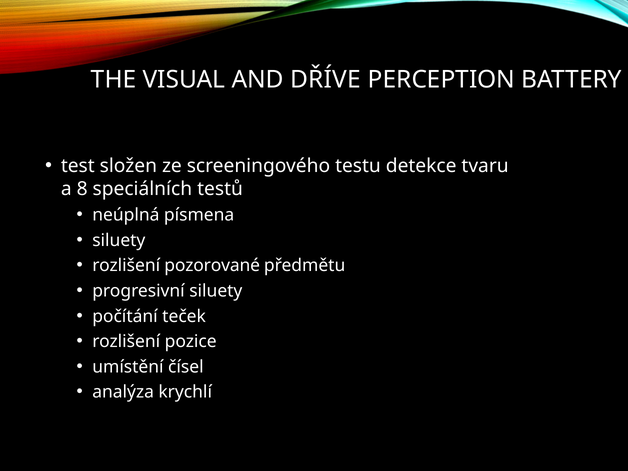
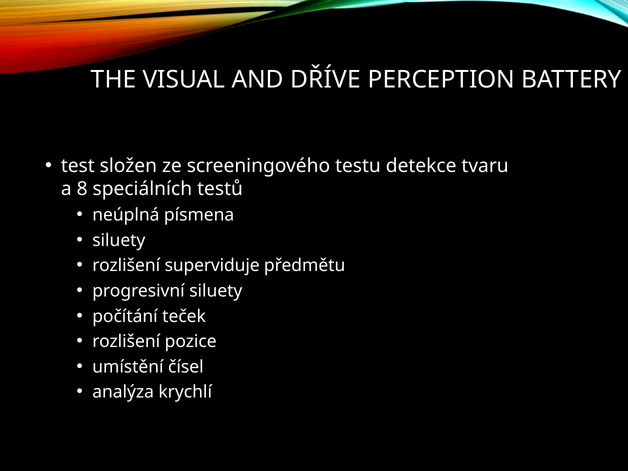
pozorované: pozorované -> superviduje
